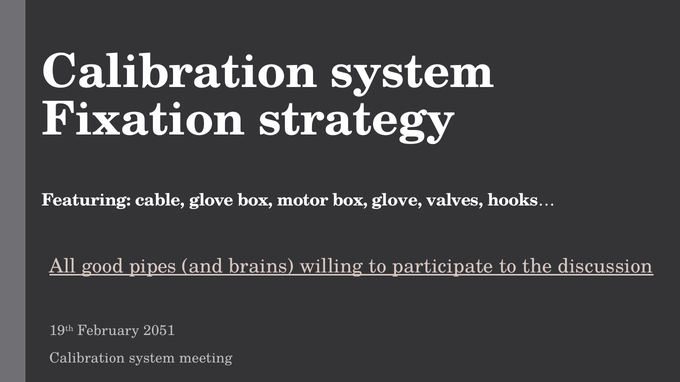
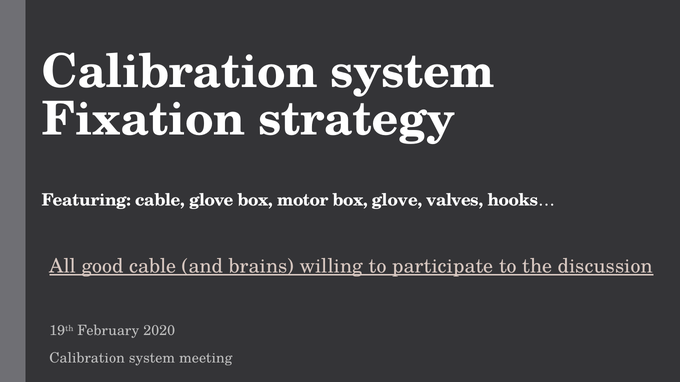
good pipes: pipes -> cable
2051: 2051 -> 2020
